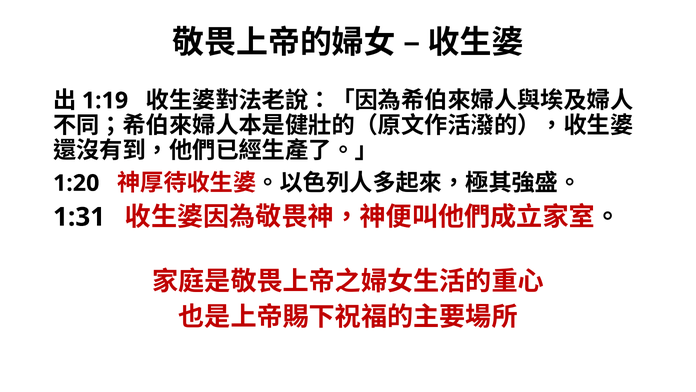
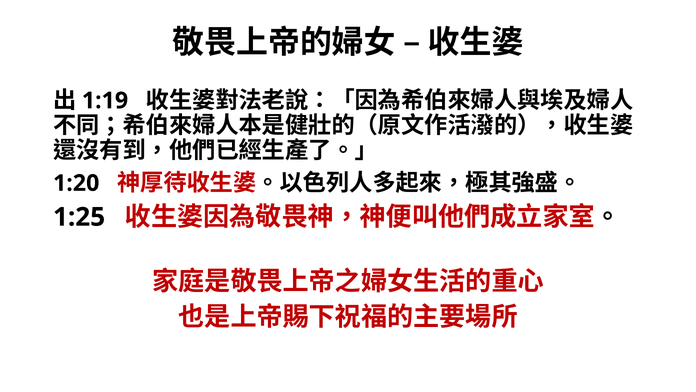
1:31: 1:31 -> 1:25
